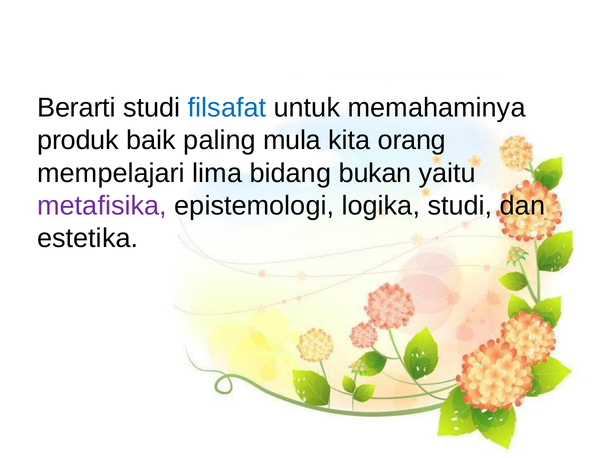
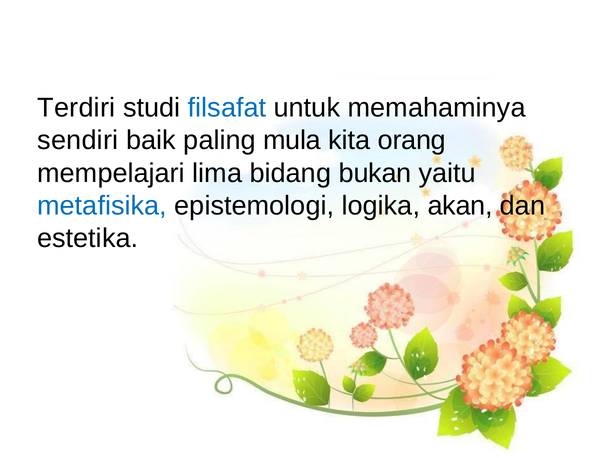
Berarti: Berarti -> Terdiri
produk: produk -> sendiri
metafisika colour: purple -> blue
logika studi: studi -> akan
